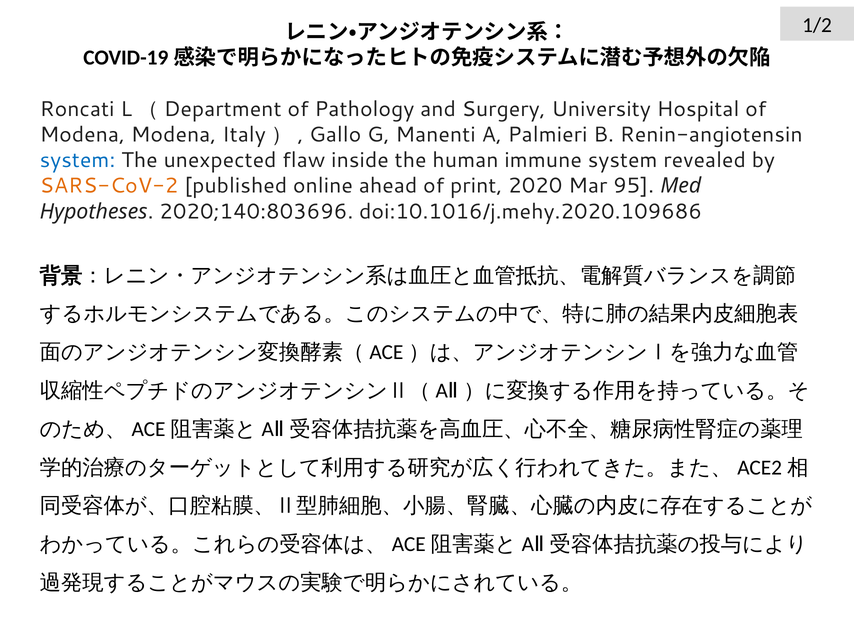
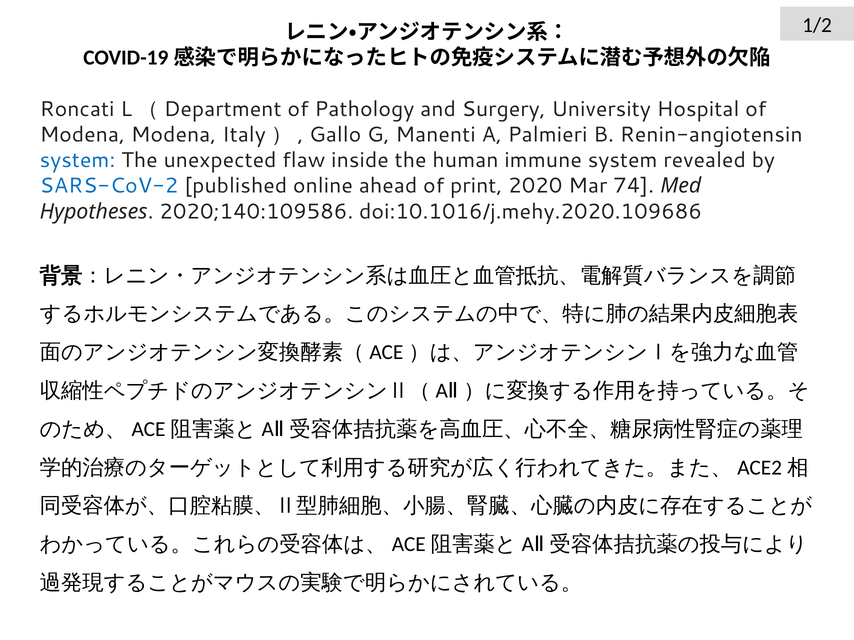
SARS-CoV-2 colour: orange -> blue
95: 95 -> 74
2020;140:803696: 2020;140:803696 -> 2020;140:109586
